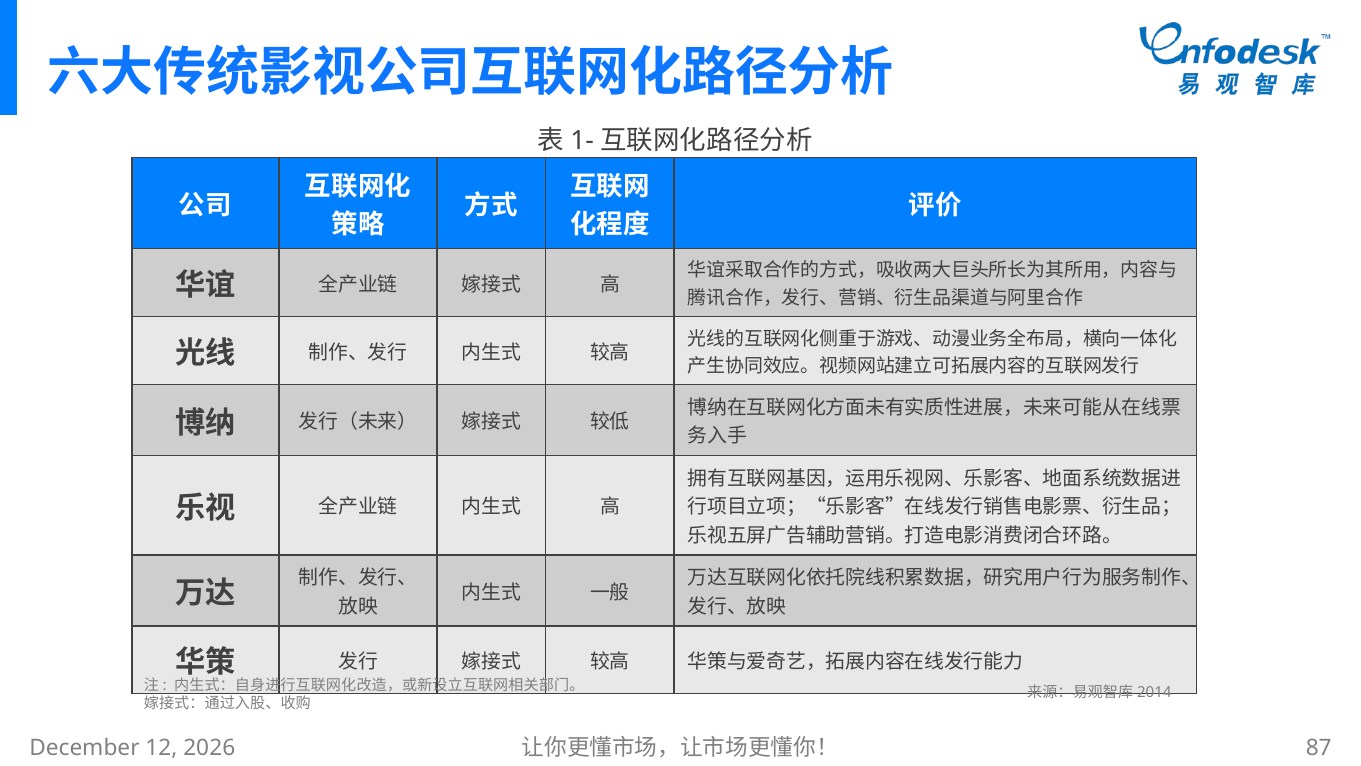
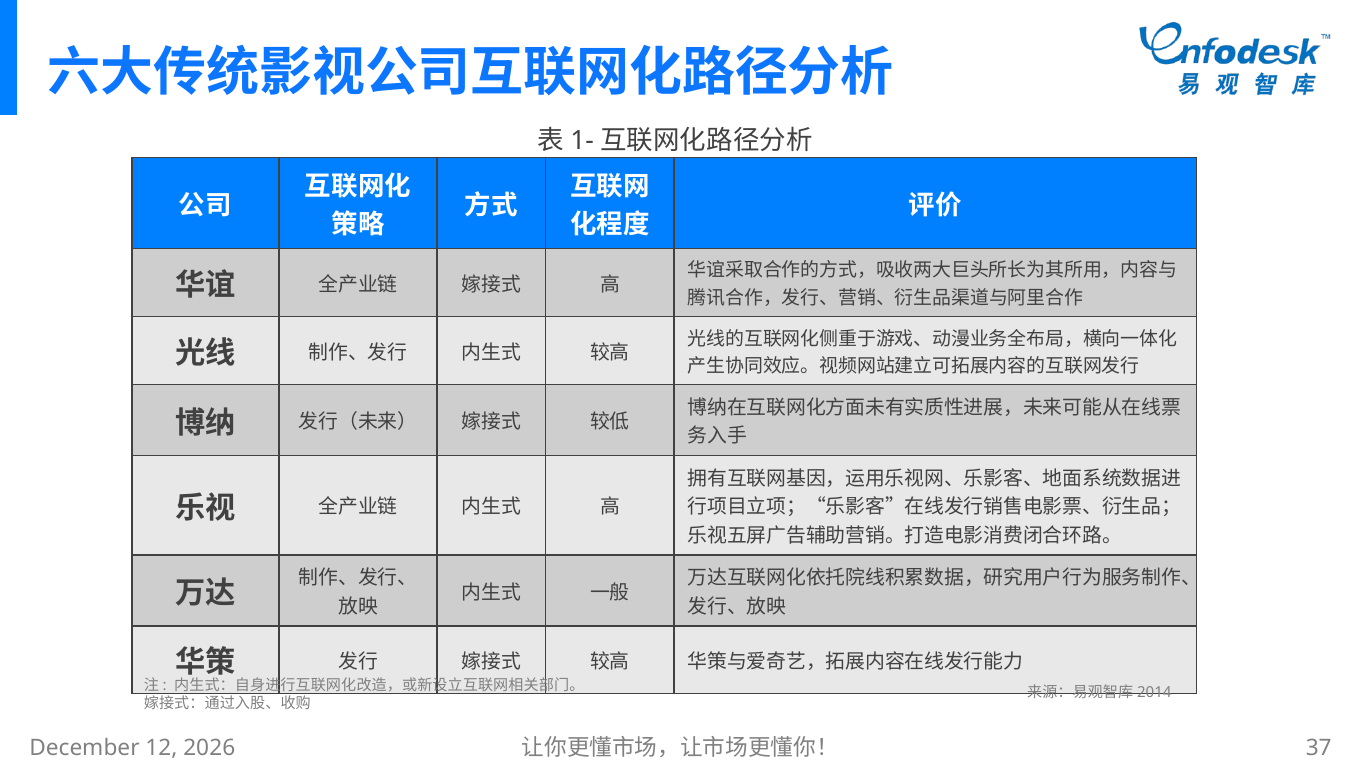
87: 87 -> 37
